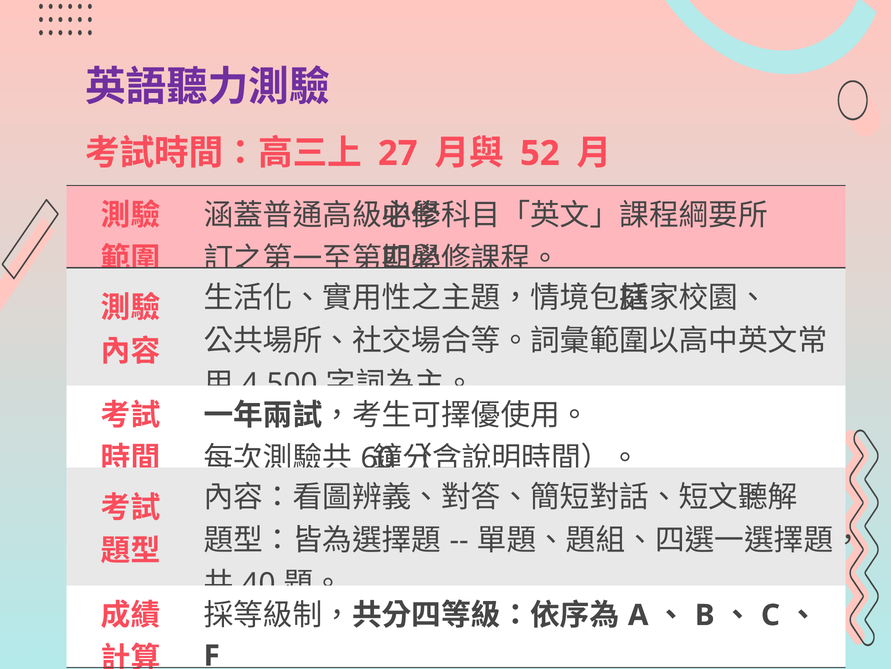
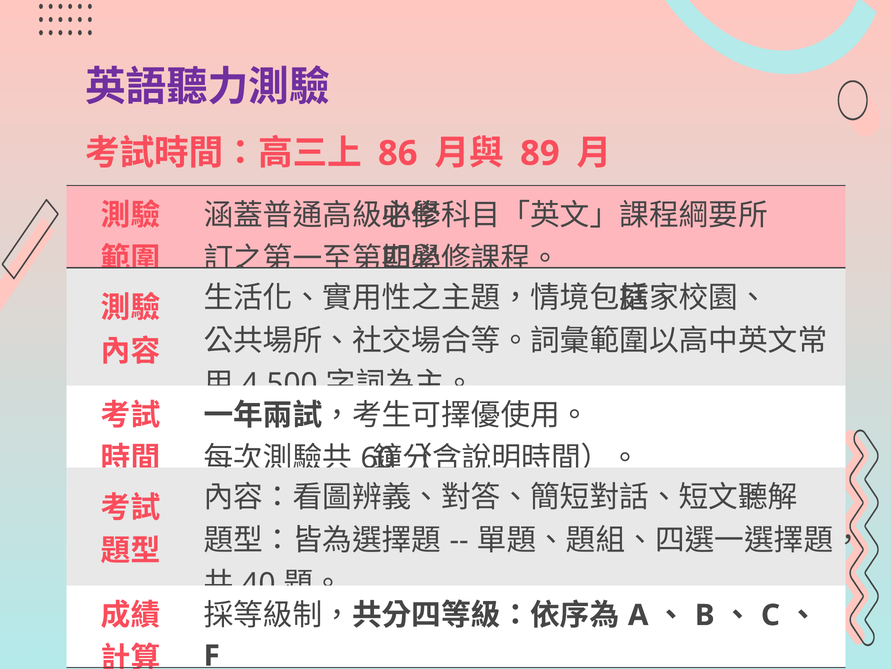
27: 27 -> 86
52: 52 -> 89
